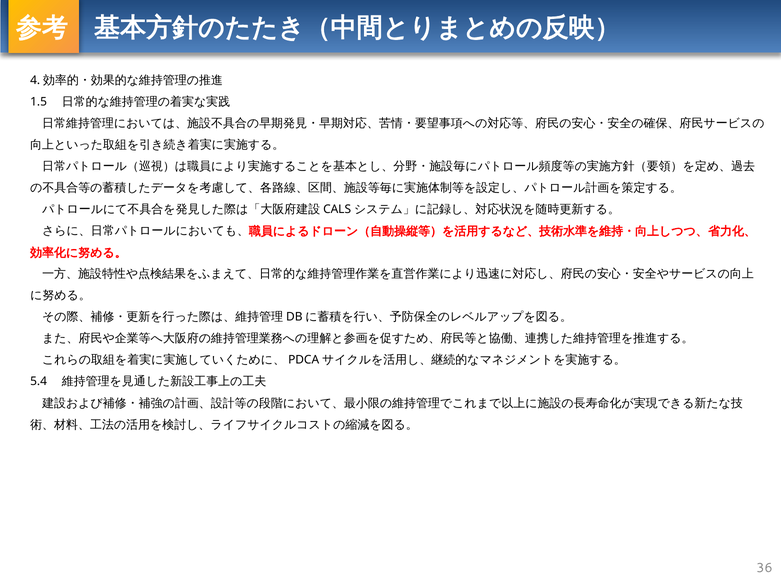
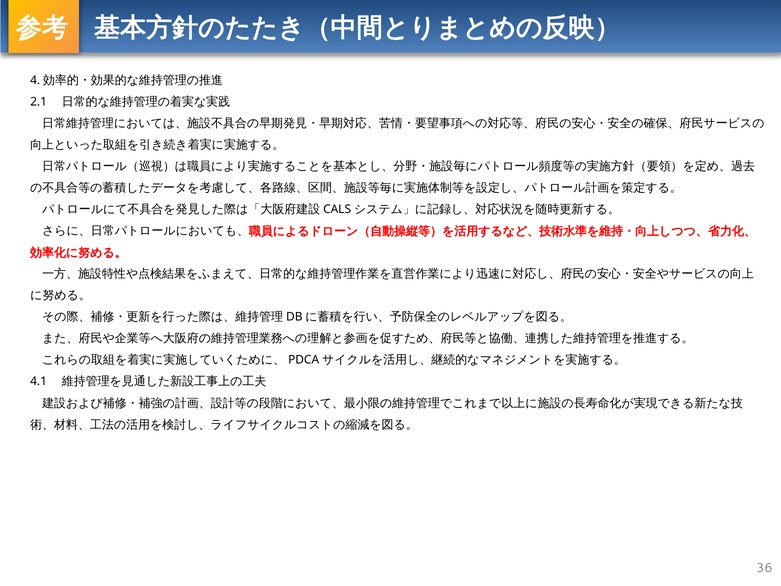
1.5: 1.5 -> 2.1
5.4: 5.4 -> 4.1
